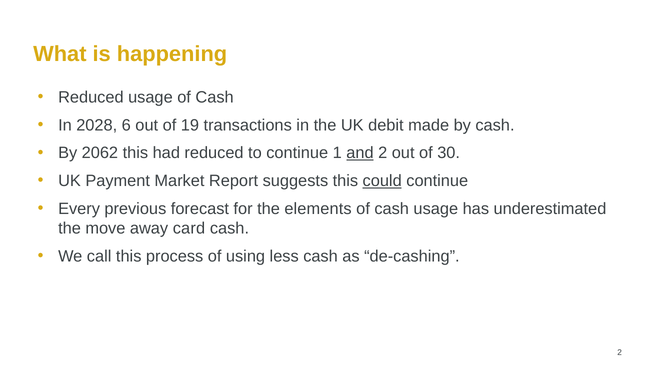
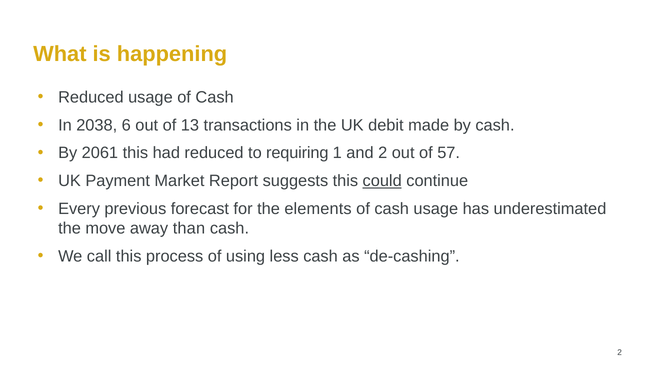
2028: 2028 -> 2038
19: 19 -> 13
2062: 2062 -> 2061
to continue: continue -> requiring
and underline: present -> none
30: 30 -> 57
card: card -> than
